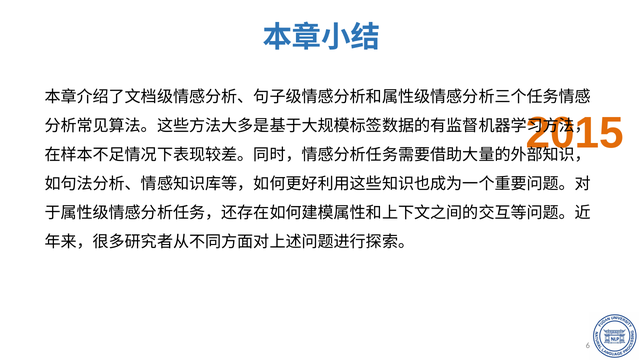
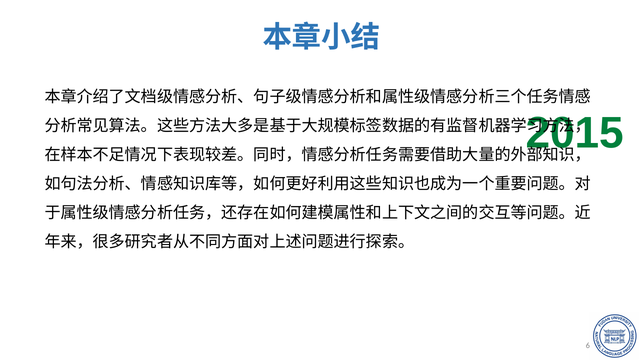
2015 colour: orange -> green
